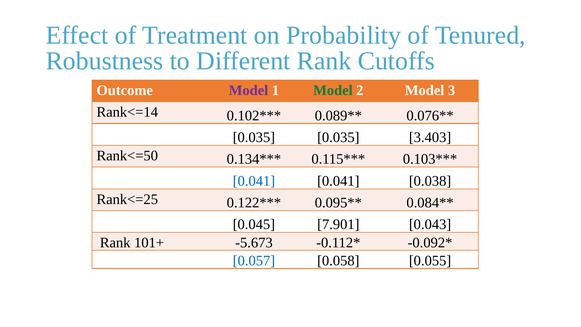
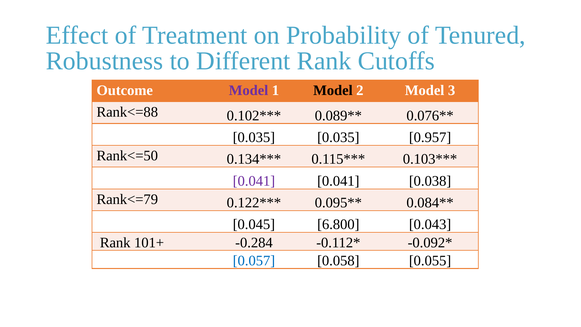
Model at (333, 90) colour: green -> black
Rank<=14: Rank<=14 -> Rank<=88
3.403: 3.403 -> 0.957
0.041 at (254, 181) colour: blue -> purple
Rank<=25: Rank<=25 -> Rank<=79
7.901: 7.901 -> 6.800
-5.673: -5.673 -> -0.284
